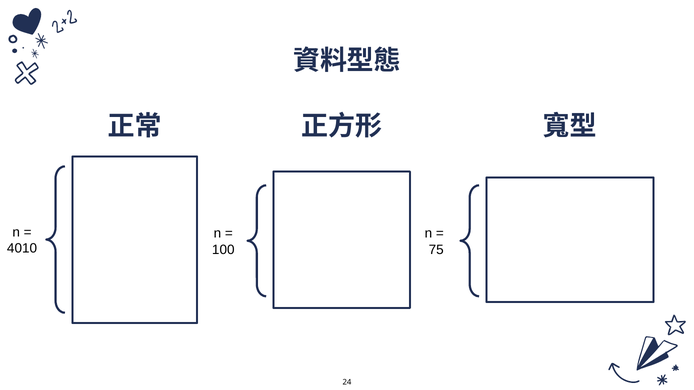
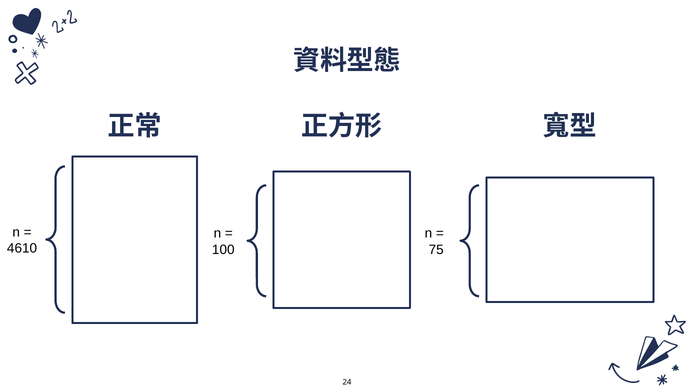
4010: 4010 -> 4610
